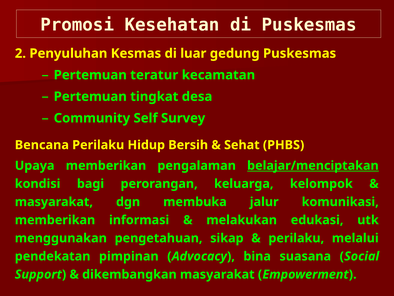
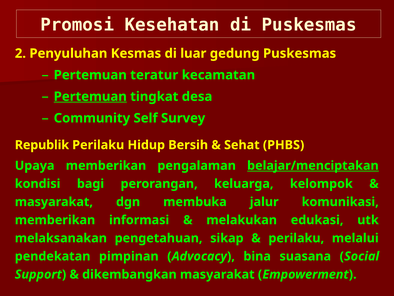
Pertemuan at (90, 96) underline: none -> present
Bencana: Bencana -> Republik
menggunakan: menggunakan -> melaksanakan
